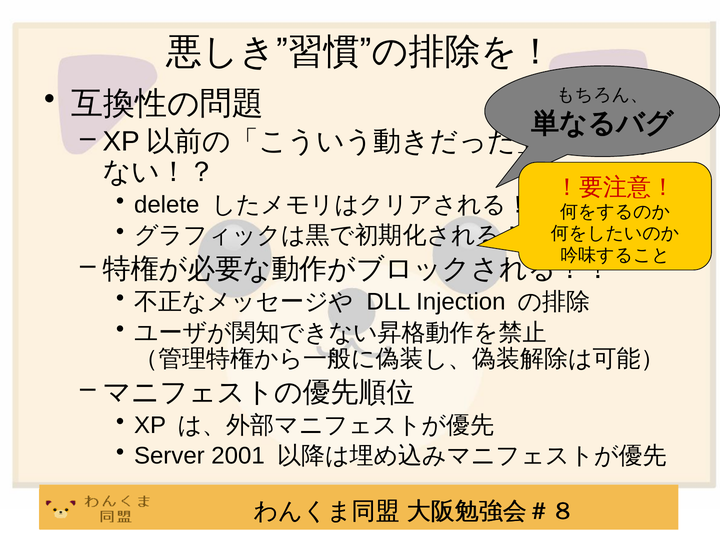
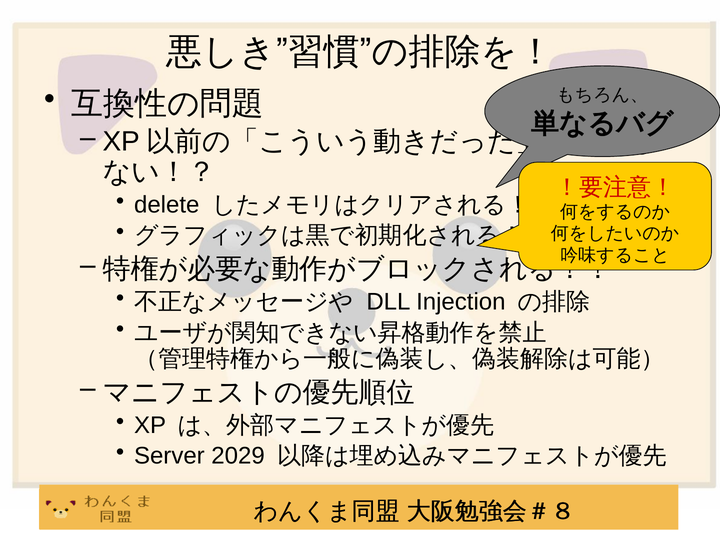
2001: 2001 -> 2029
